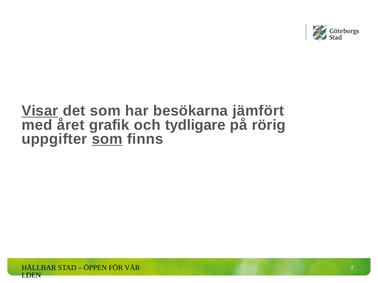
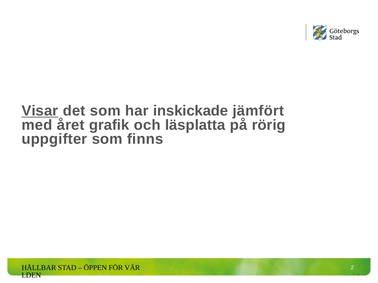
besökarna: besökarna -> inskickade
tydligare: tydligare -> läsplatta
som at (107, 139) underline: present -> none
